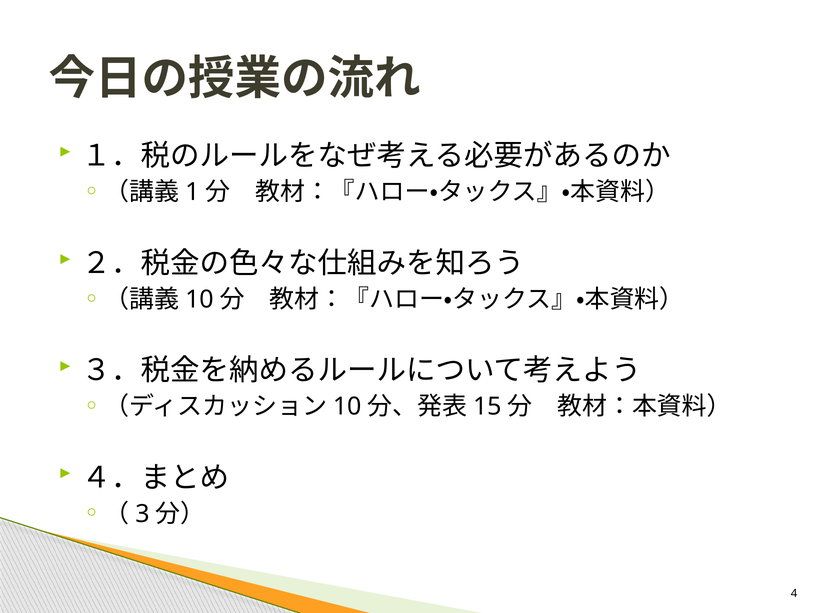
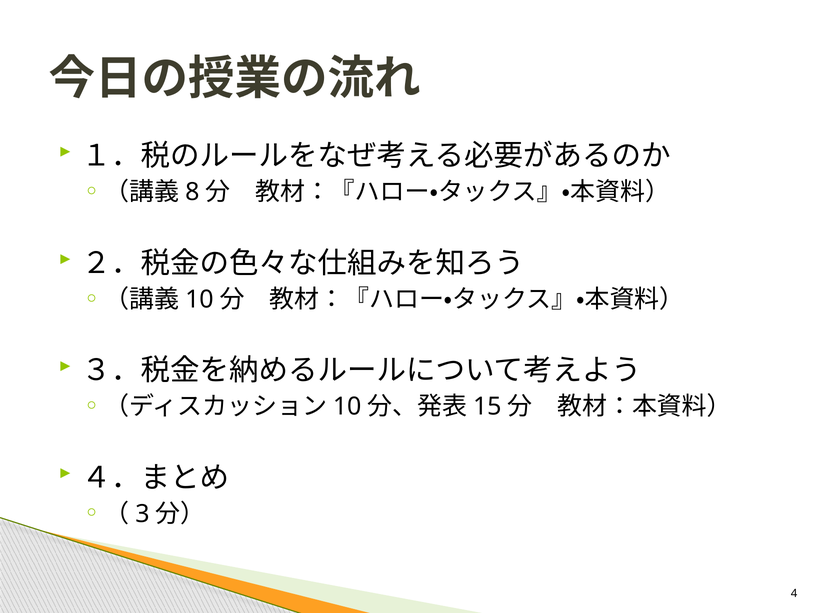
1: 1 -> 8
